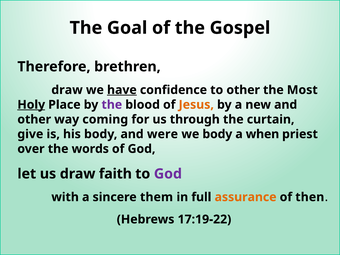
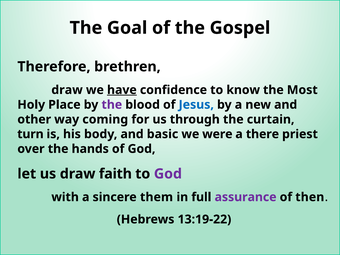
to other: other -> know
Holy underline: present -> none
Jesus colour: orange -> blue
give: give -> turn
were: were -> basic
we body: body -> were
when: when -> there
words: words -> hands
assurance colour: orange -> purple
17:19-22: 17:19-22 -> 13:19-22
